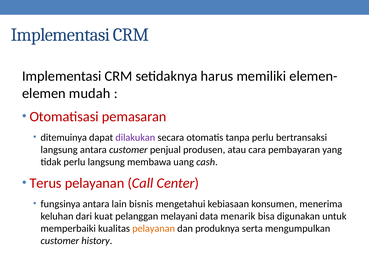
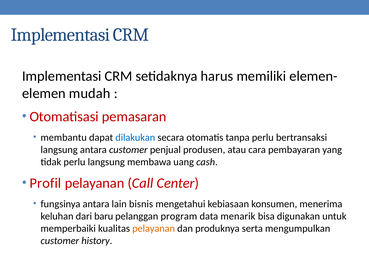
ditemuinya: ditemuinya -> membantu
dilakukan colour: purple -> blue
Terus: Terus -> Profil
kuat: kuat -> baru
melayani: melayani -> program
